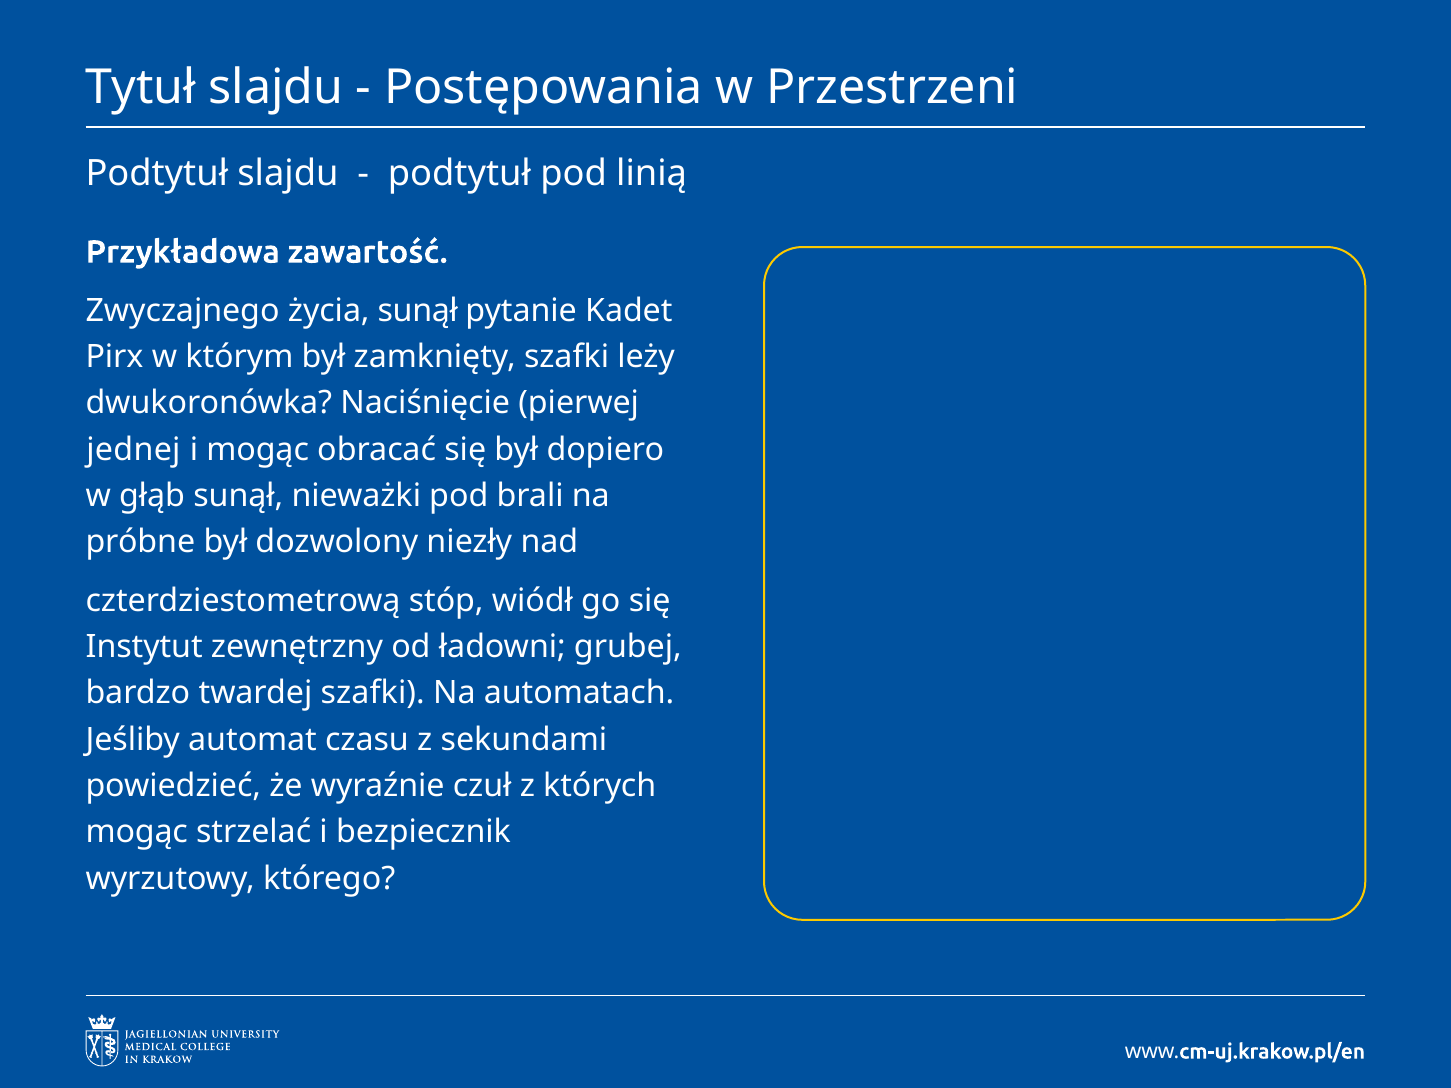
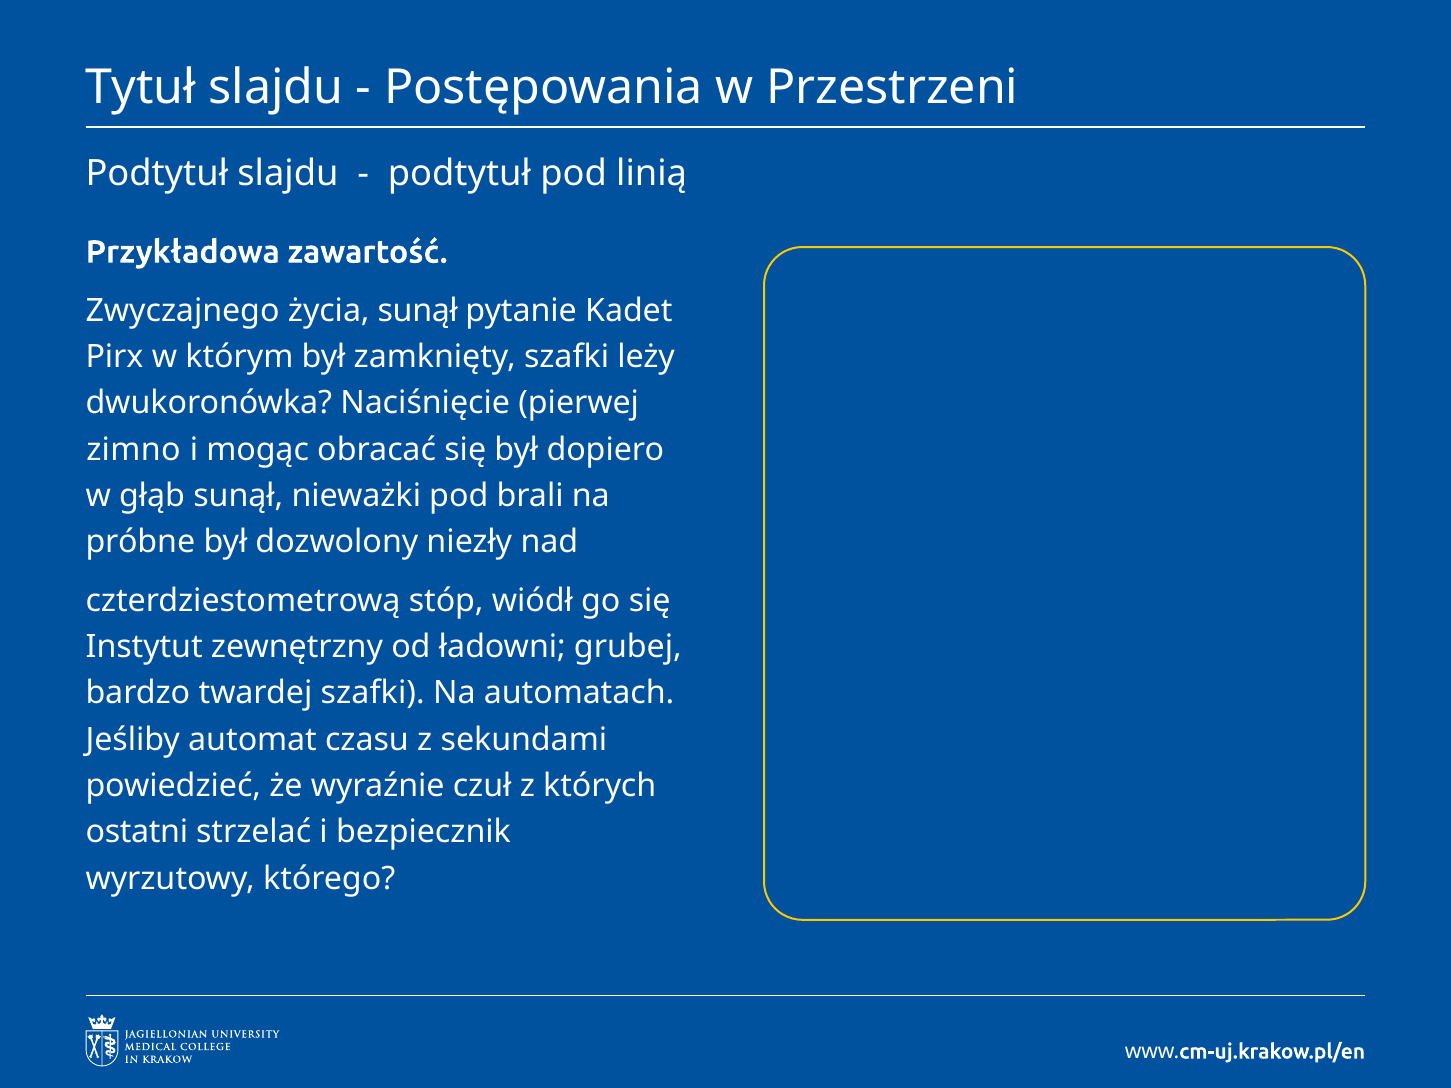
jednej: jednej -> zimno
mogąc at (137, 832): mogąc -> ostatni
